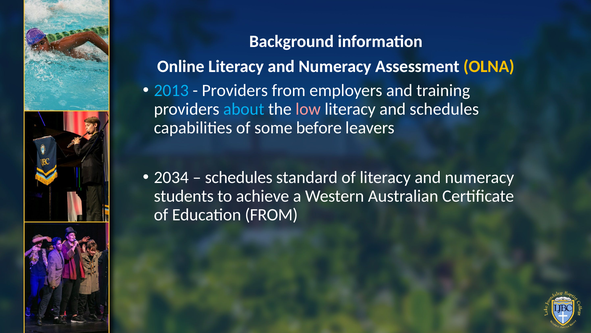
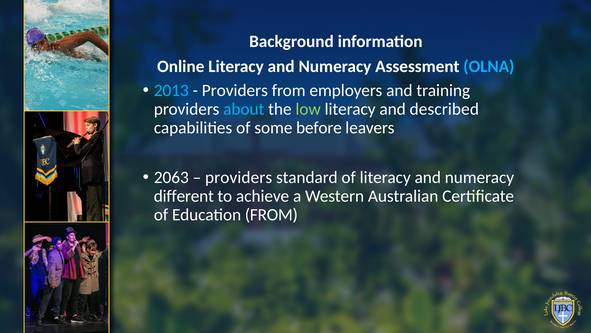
OLNA colour: yellow -> light blue
low colour: pink -> light green
and schedules: schedules -> described
2034: 2034 -> 2063
schedules at (239, 177): schedules -> providers
students: students -> different
